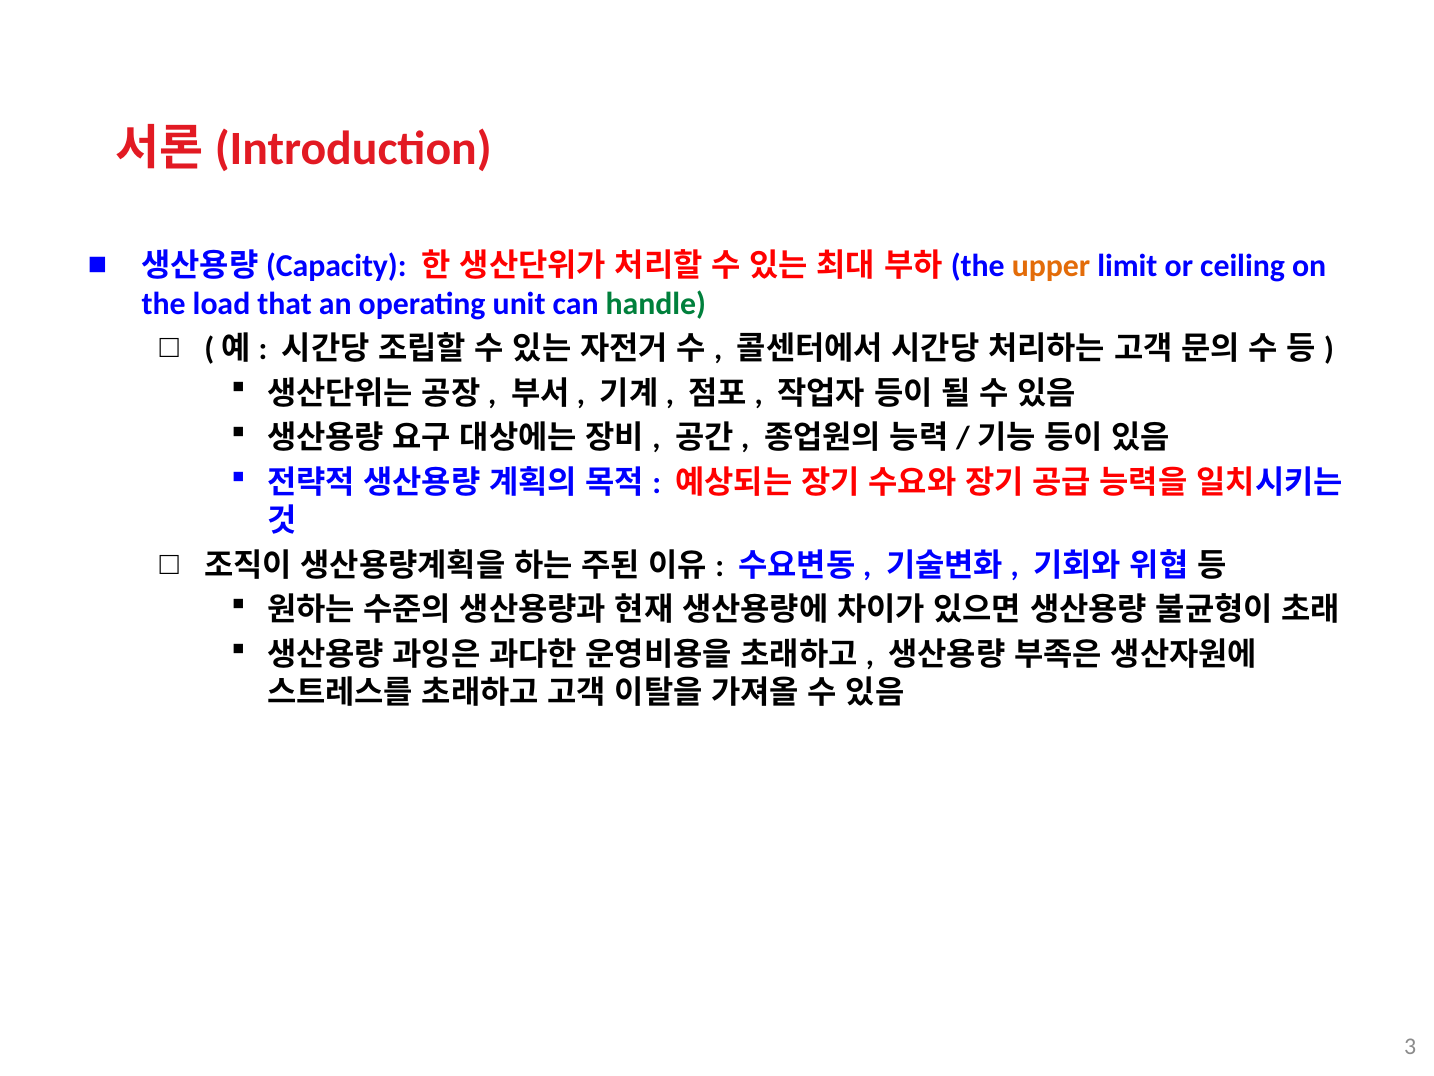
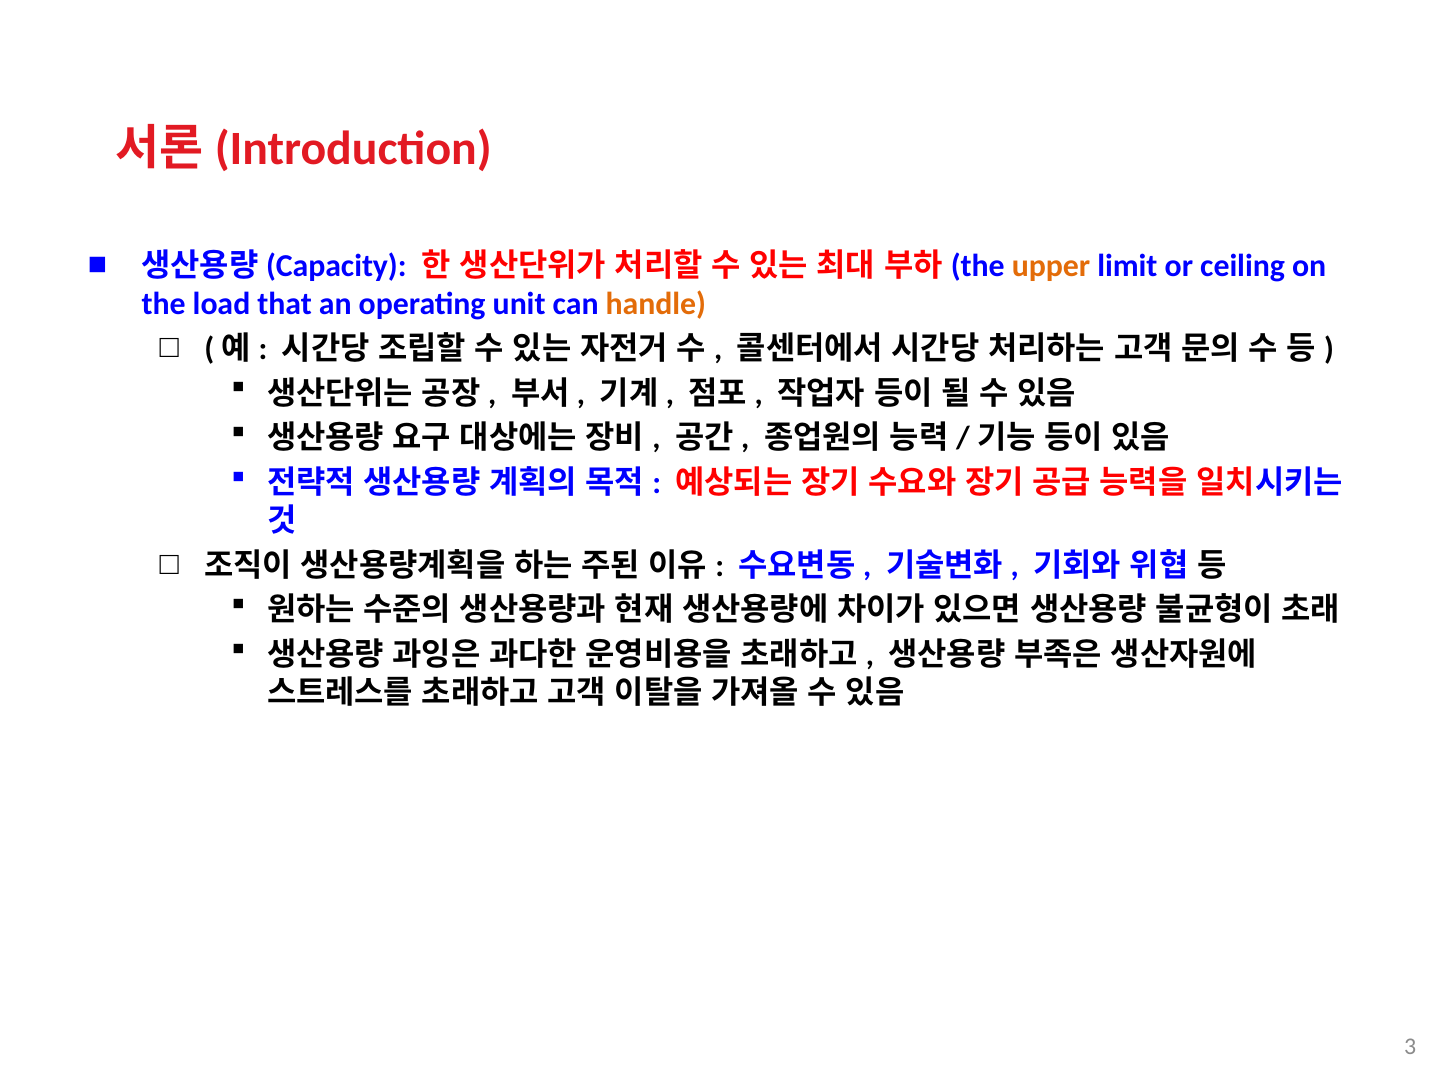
handle colour: green -> orange
